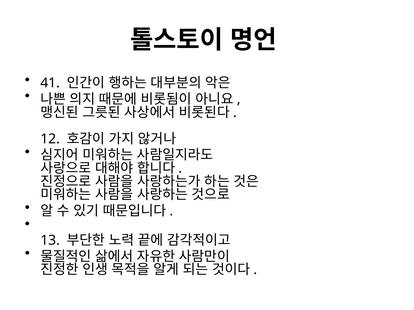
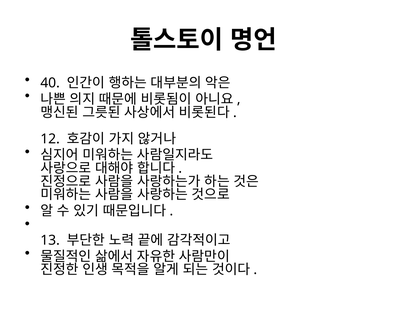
41: 41 -> 40
